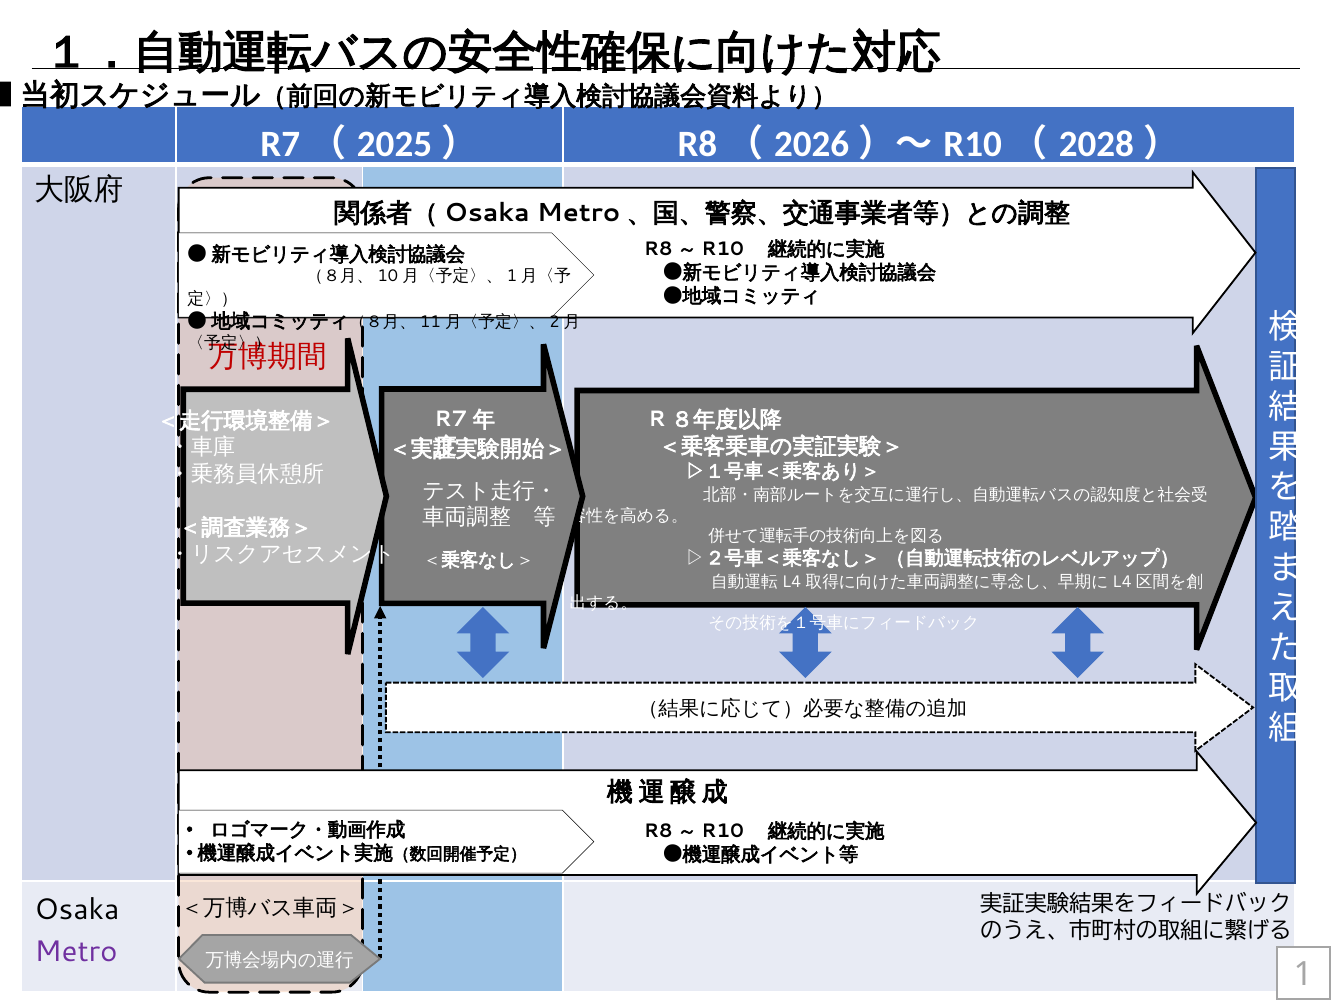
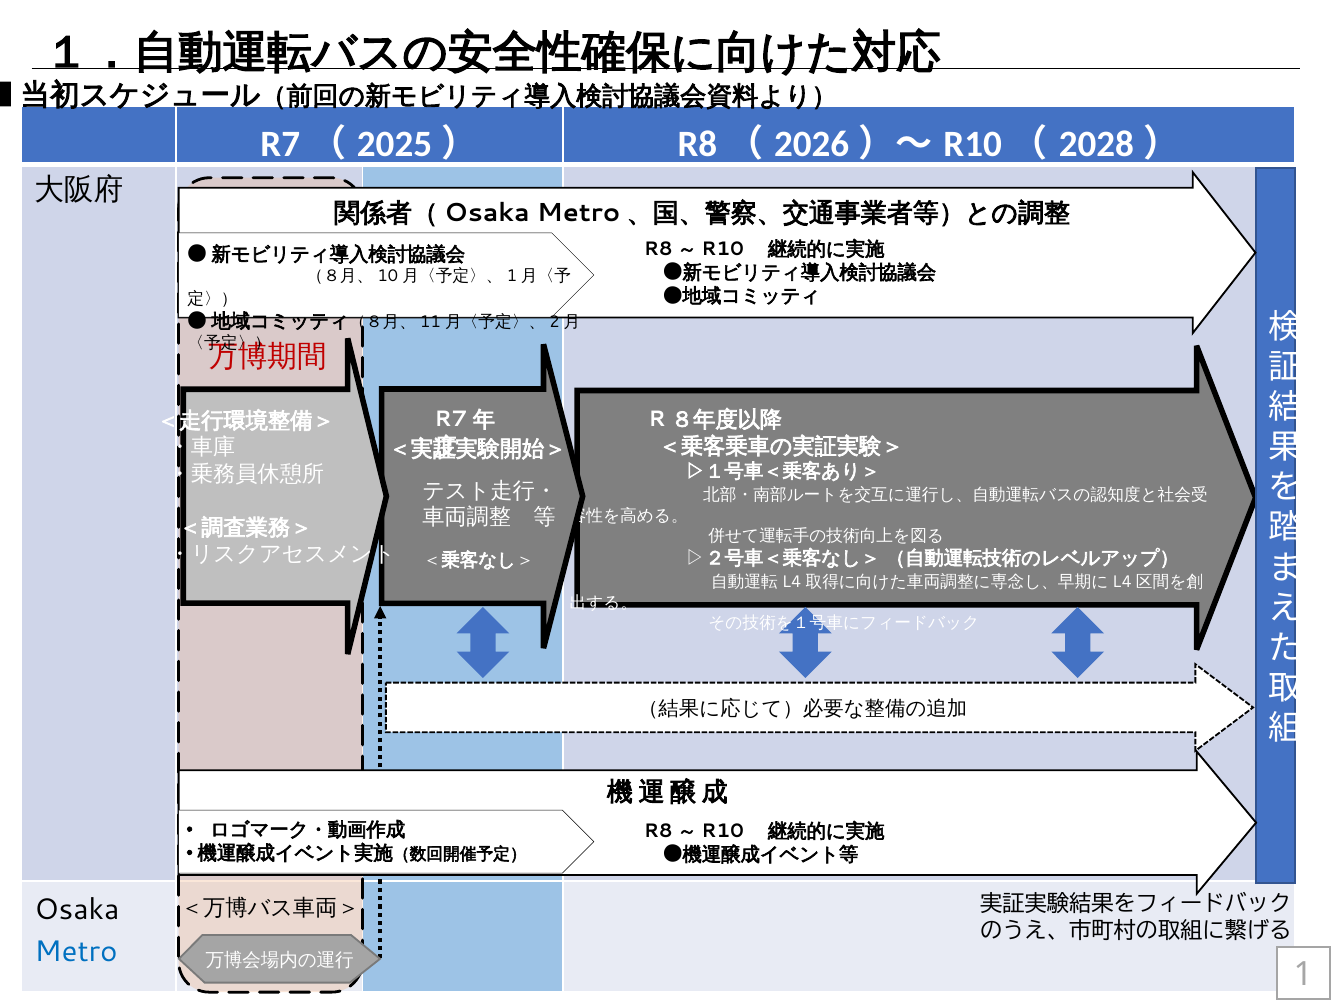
Metro colour: purple -> blue
